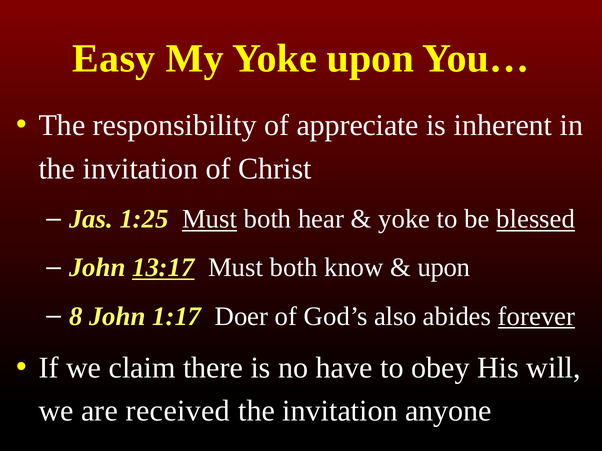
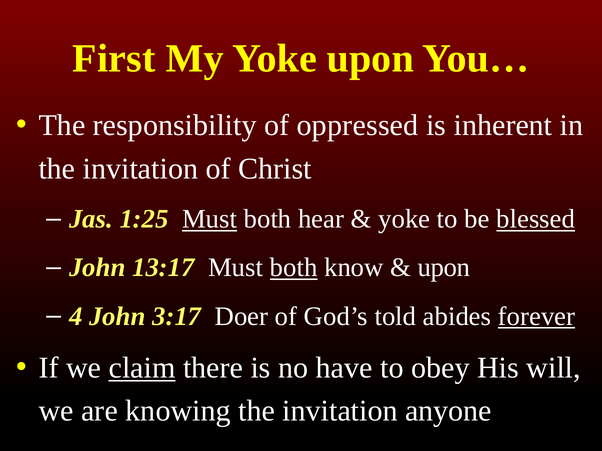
Easy: Easy -> First
appreciate: appreciate -> oppressed
13:17 underline: present -> none
both at (294, 268) underline: none -> present
8: 8 -> 4
1:17: 1:17 -> 3:17
also: also -> told
claim underline: none -> present
received: received -> knowing
